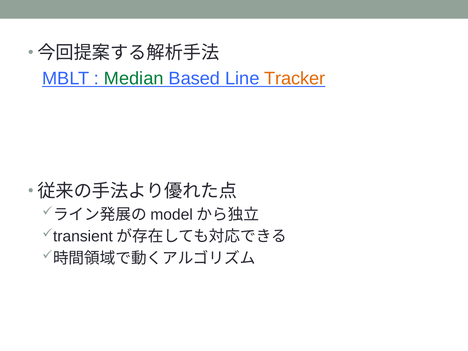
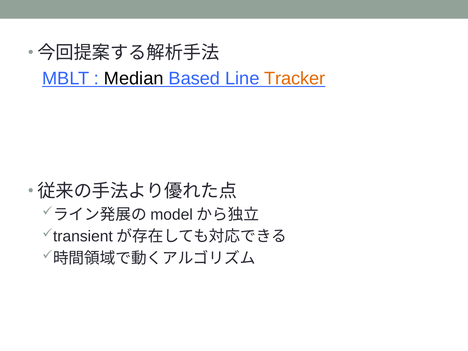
Median colour: green -> black
